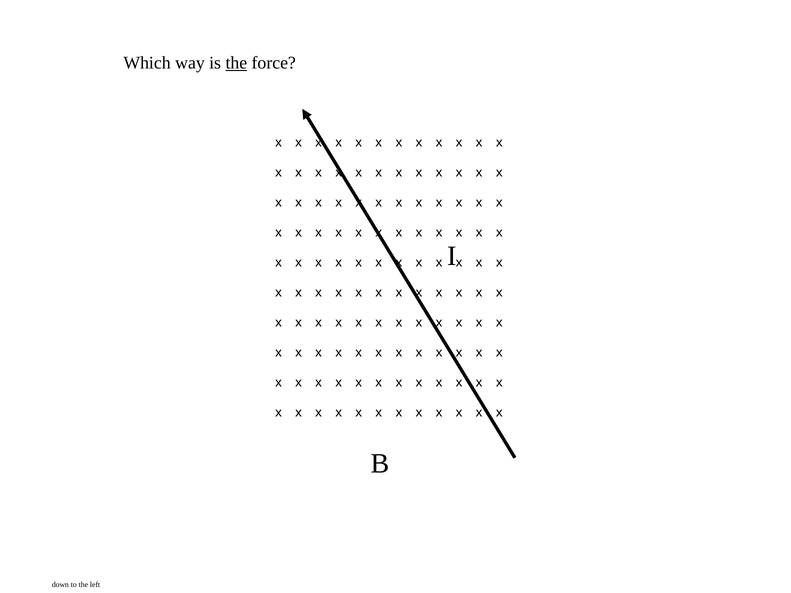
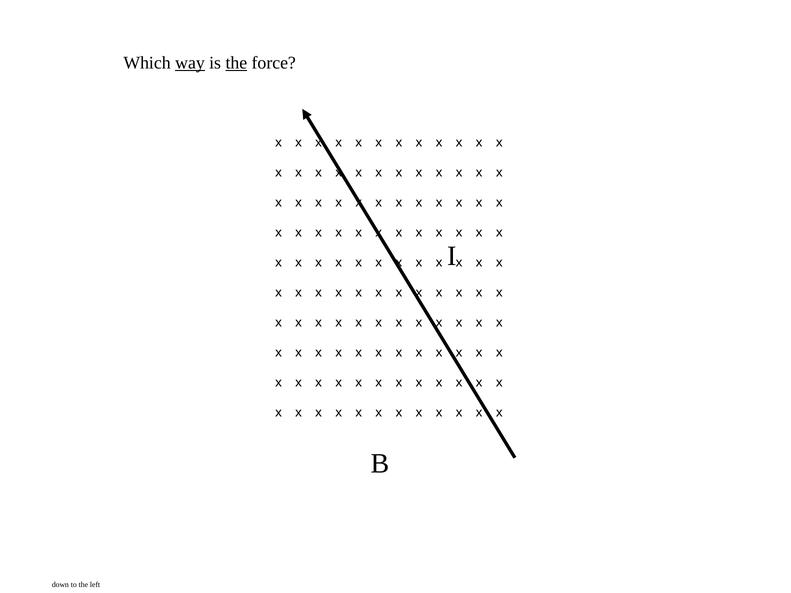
way underline: none -> present
